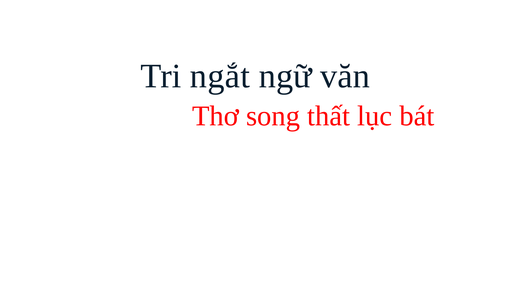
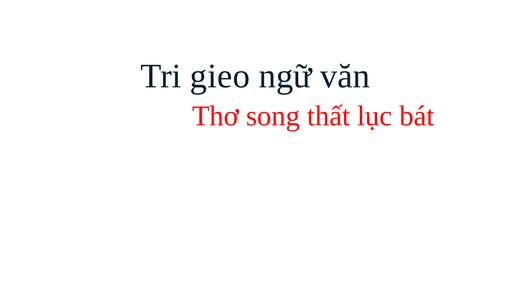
ngắt: ngắt -> gieo
